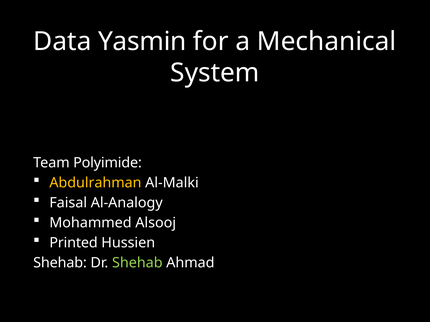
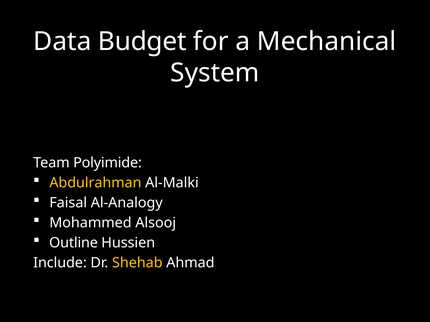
Yasmin: Yasmin -> Budget
Printed: Printed -> Outline
Shehab at (60, 263): Shehab -> Include
Shehab at (137, 263) colour: light green -> yellow
